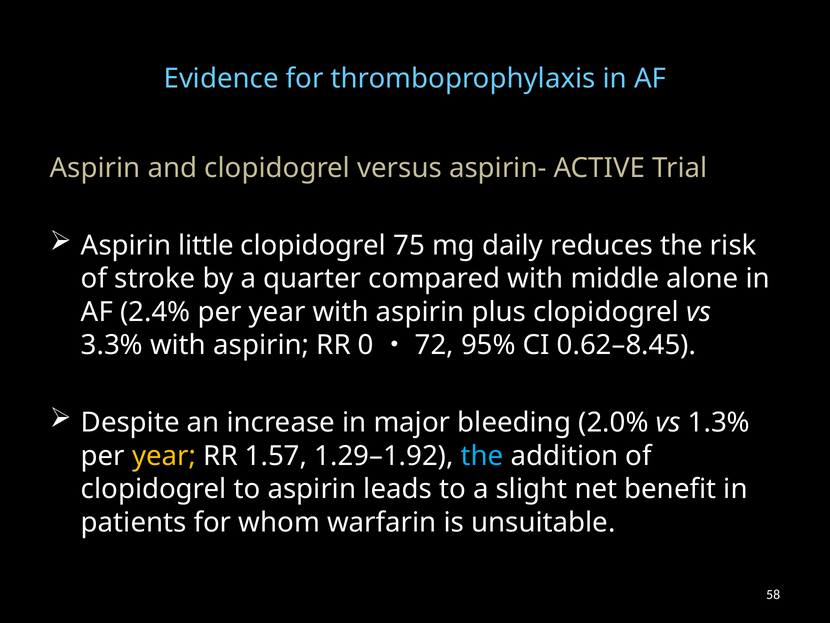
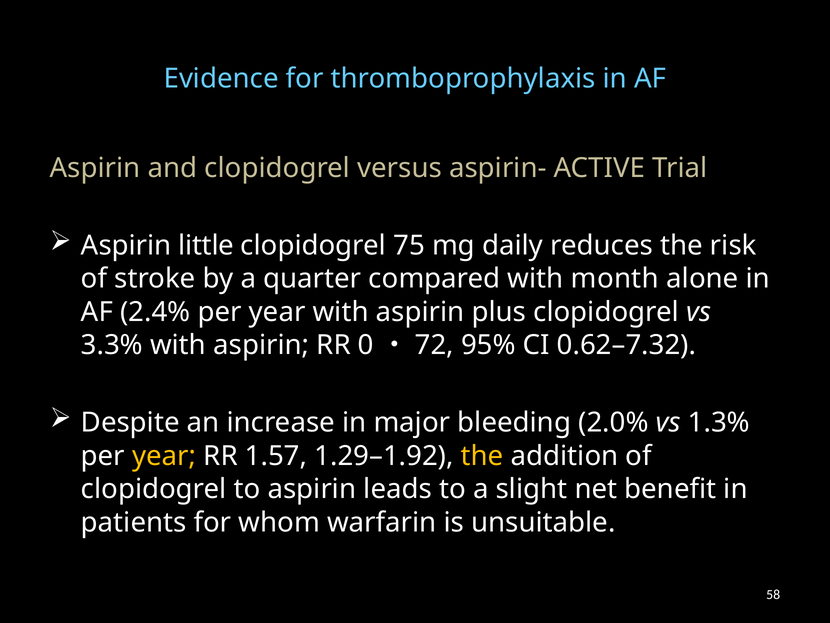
middle: middle -> month
0.62–8.45: 0.62–8.45 -> 0.62–7.32
the at (482, 456) colour: light blue -> yellow
